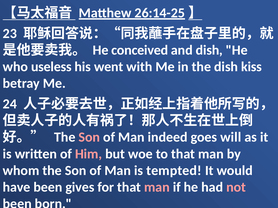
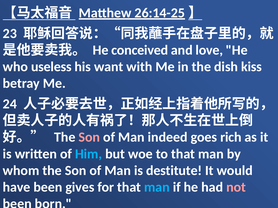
and dish: dish -> love
went: went -> want
will: will -> rich
Him colour: pink -> light blue
tempted: tempted -> destitute
man at (157, 188) colour: pink -> light blue
